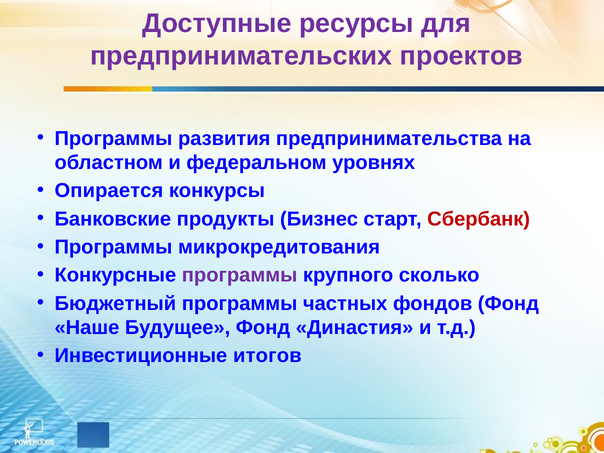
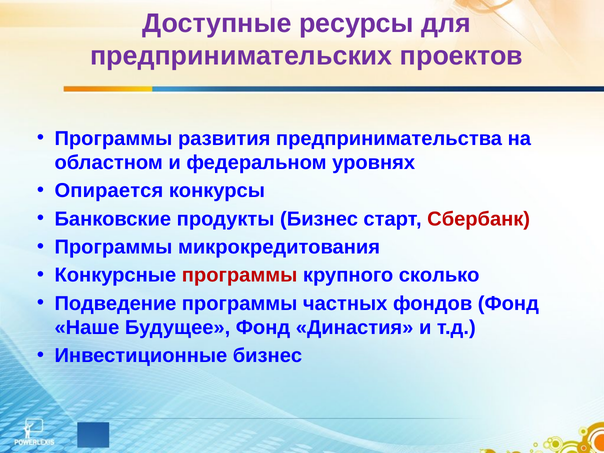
программы at (240, 275) colour: purple -> red
Бюджетный: Бюджетный -> Подведение
Инвестиционные итогов: итогов -> бизнес
